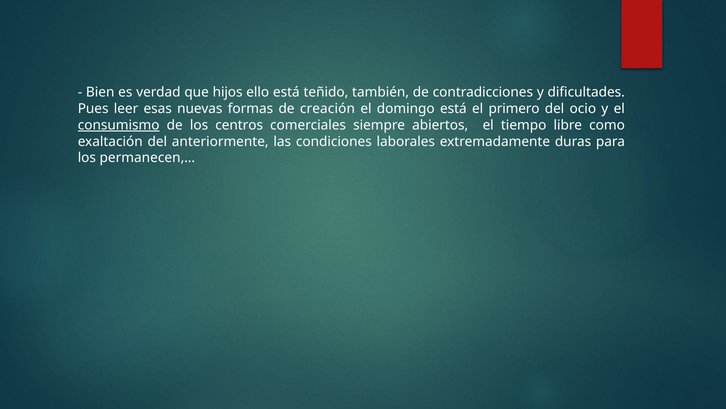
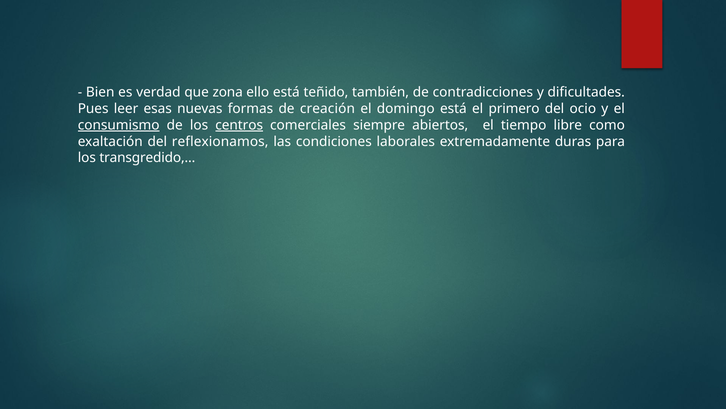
hijos: hijos -> zona
centros underline: none -> present
anteriormente: anteriormente -> reflexionamos
permanecen,…: permanecen,… -> transgredido,…
